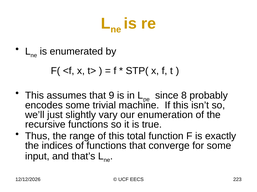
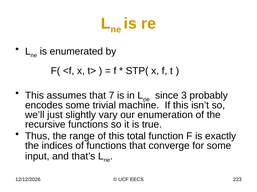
9: 9 -> 7
8: 8 -> 3
